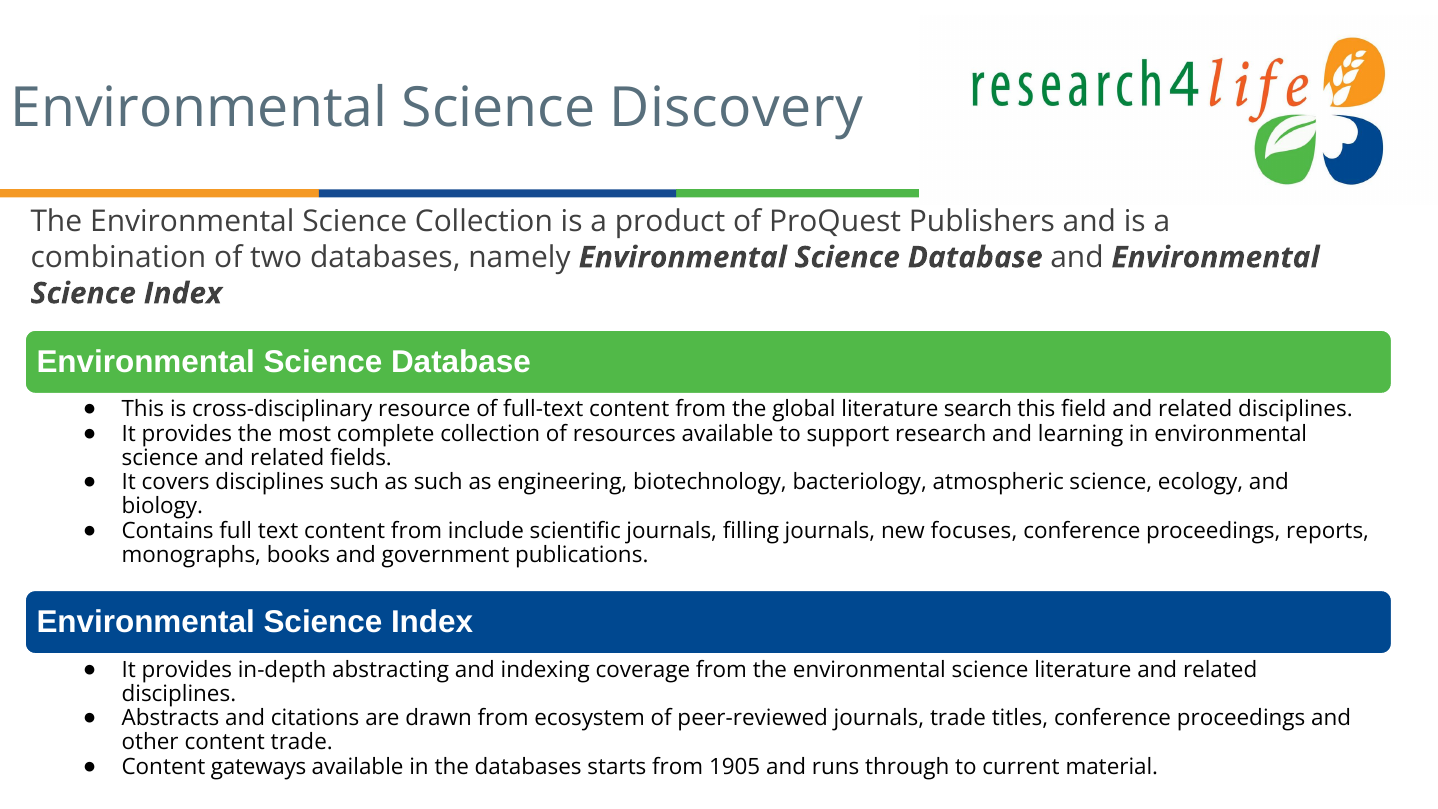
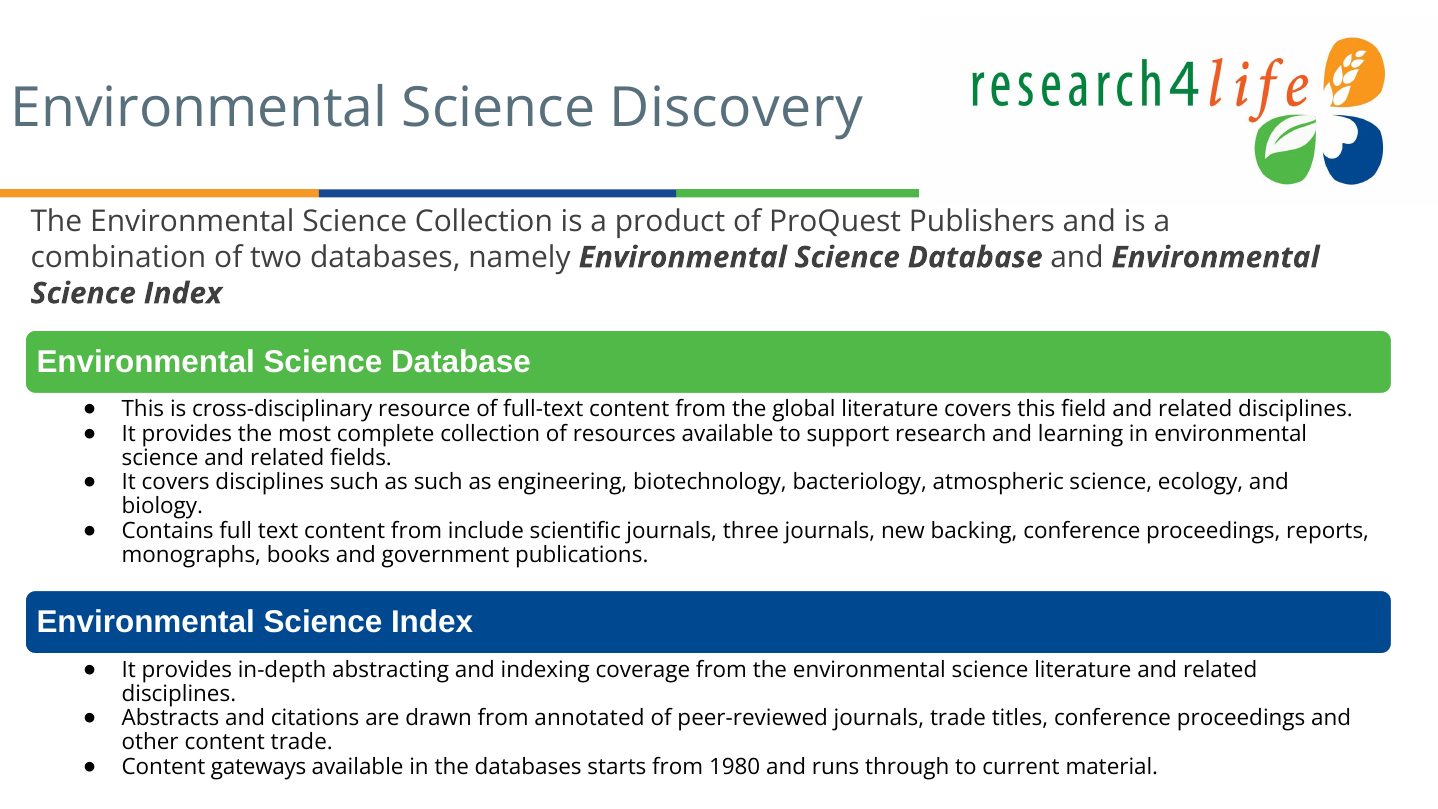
literature search: search -> covers
filling: filling -> three
focuses: focuses -> backing
ecosystem: ecosystem -> annotated
1905: 1905 -> 1980
